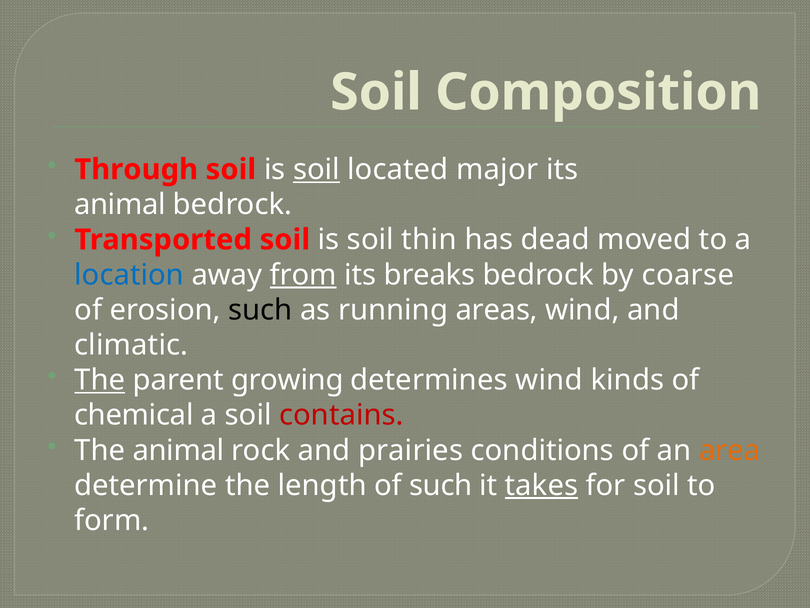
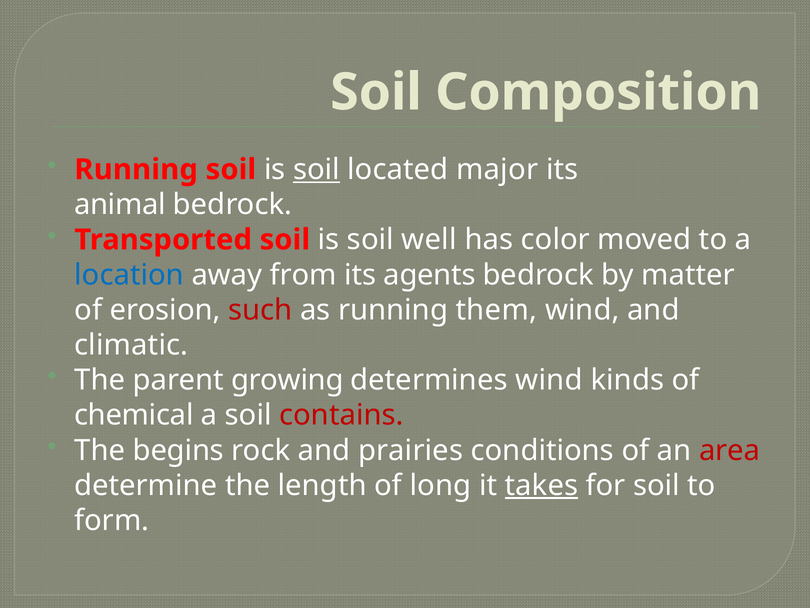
Through at (136, 169): Through -> Running
thin: thin -> well
dead: dead -> color
from underline: present -> none
breaks: breaks -> agents
coarse: coarse -> matter
such at (260, 310) colour: black -> red
areas: areas -> them
The at (100, 380) underline: present -> none
The animal: animal -> begins
area colour: orange -> red
of such: such -> long
